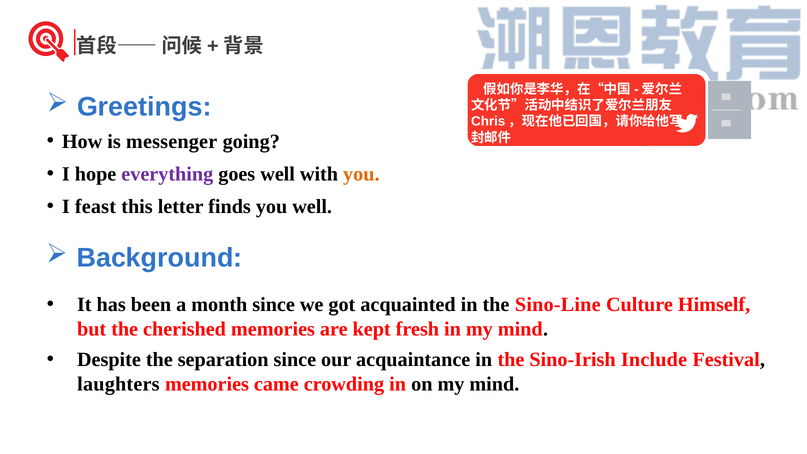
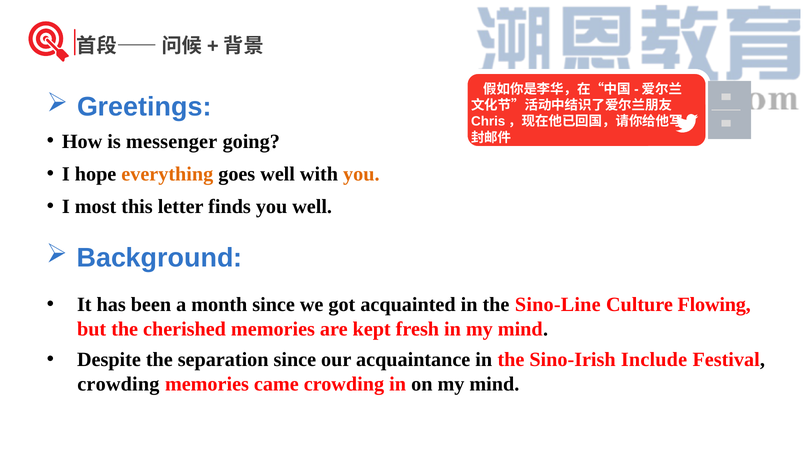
everything colour: purple -> orange
feast: feast -> most
Himself: Himself -> Flowing
laughters at (118, 384): laughters -> crowding
